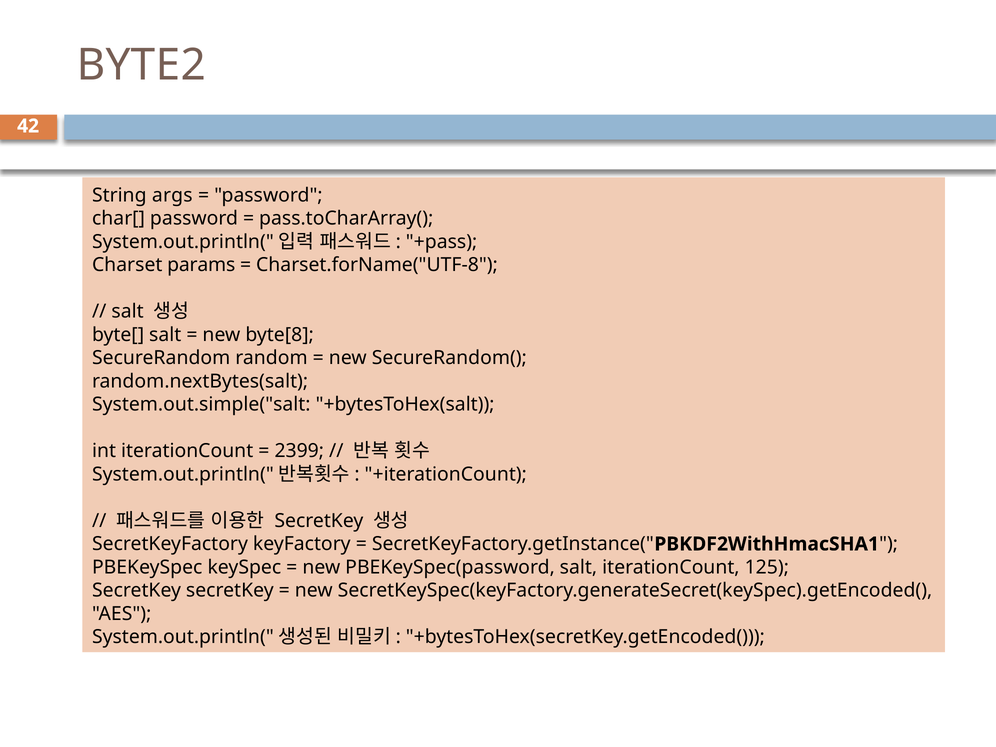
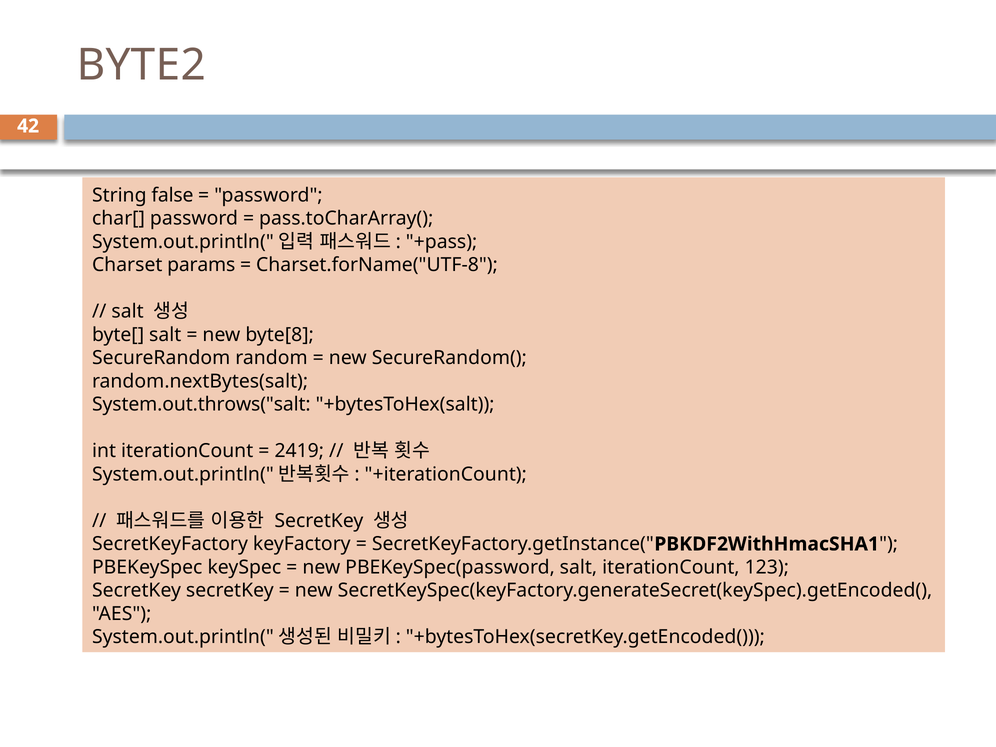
args: args -> false
System.out.simple("salt: System.out.simple("salt -> System.out.throws("salt
2399: 2399 -> 2419
125: 125 -> 123
